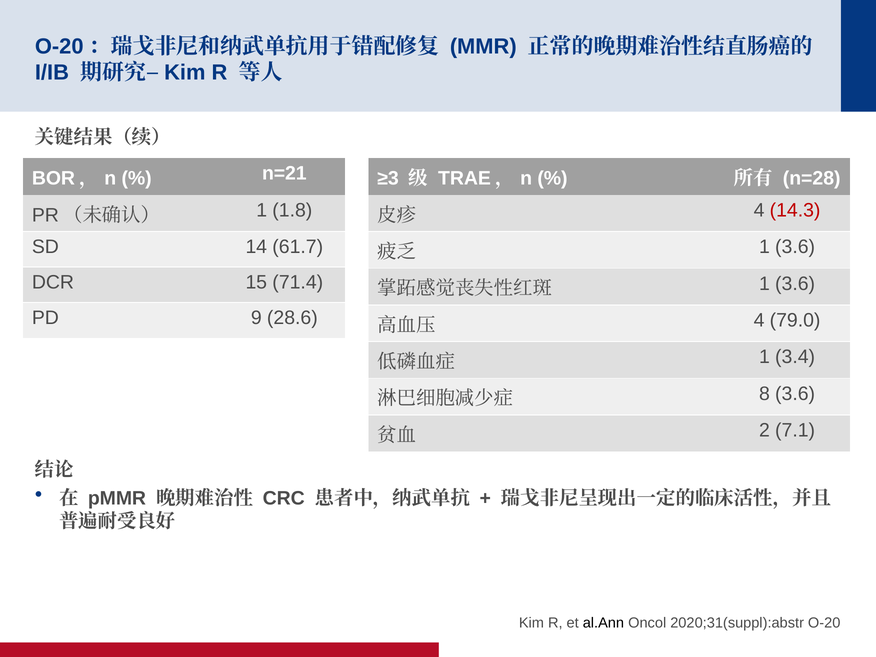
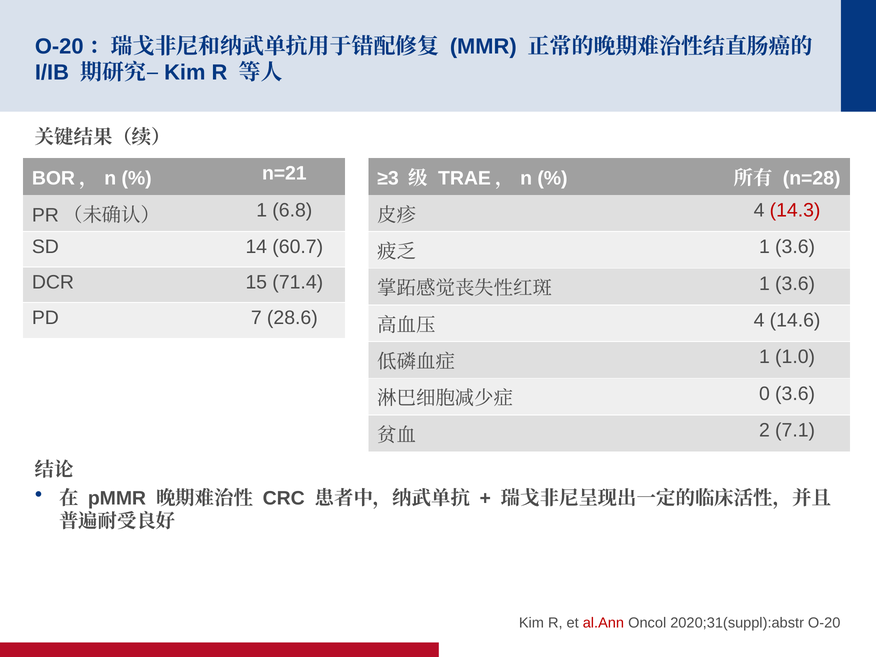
1.8: 1.8 -> 6.8
61.7: 61.7 -> 60.7
9: 9 -> 7
79.0: 79.0 -> 14.6
3.4: 3.4 -> 1.0
8: 8 -> 0
al.Ann colour: black -> red
